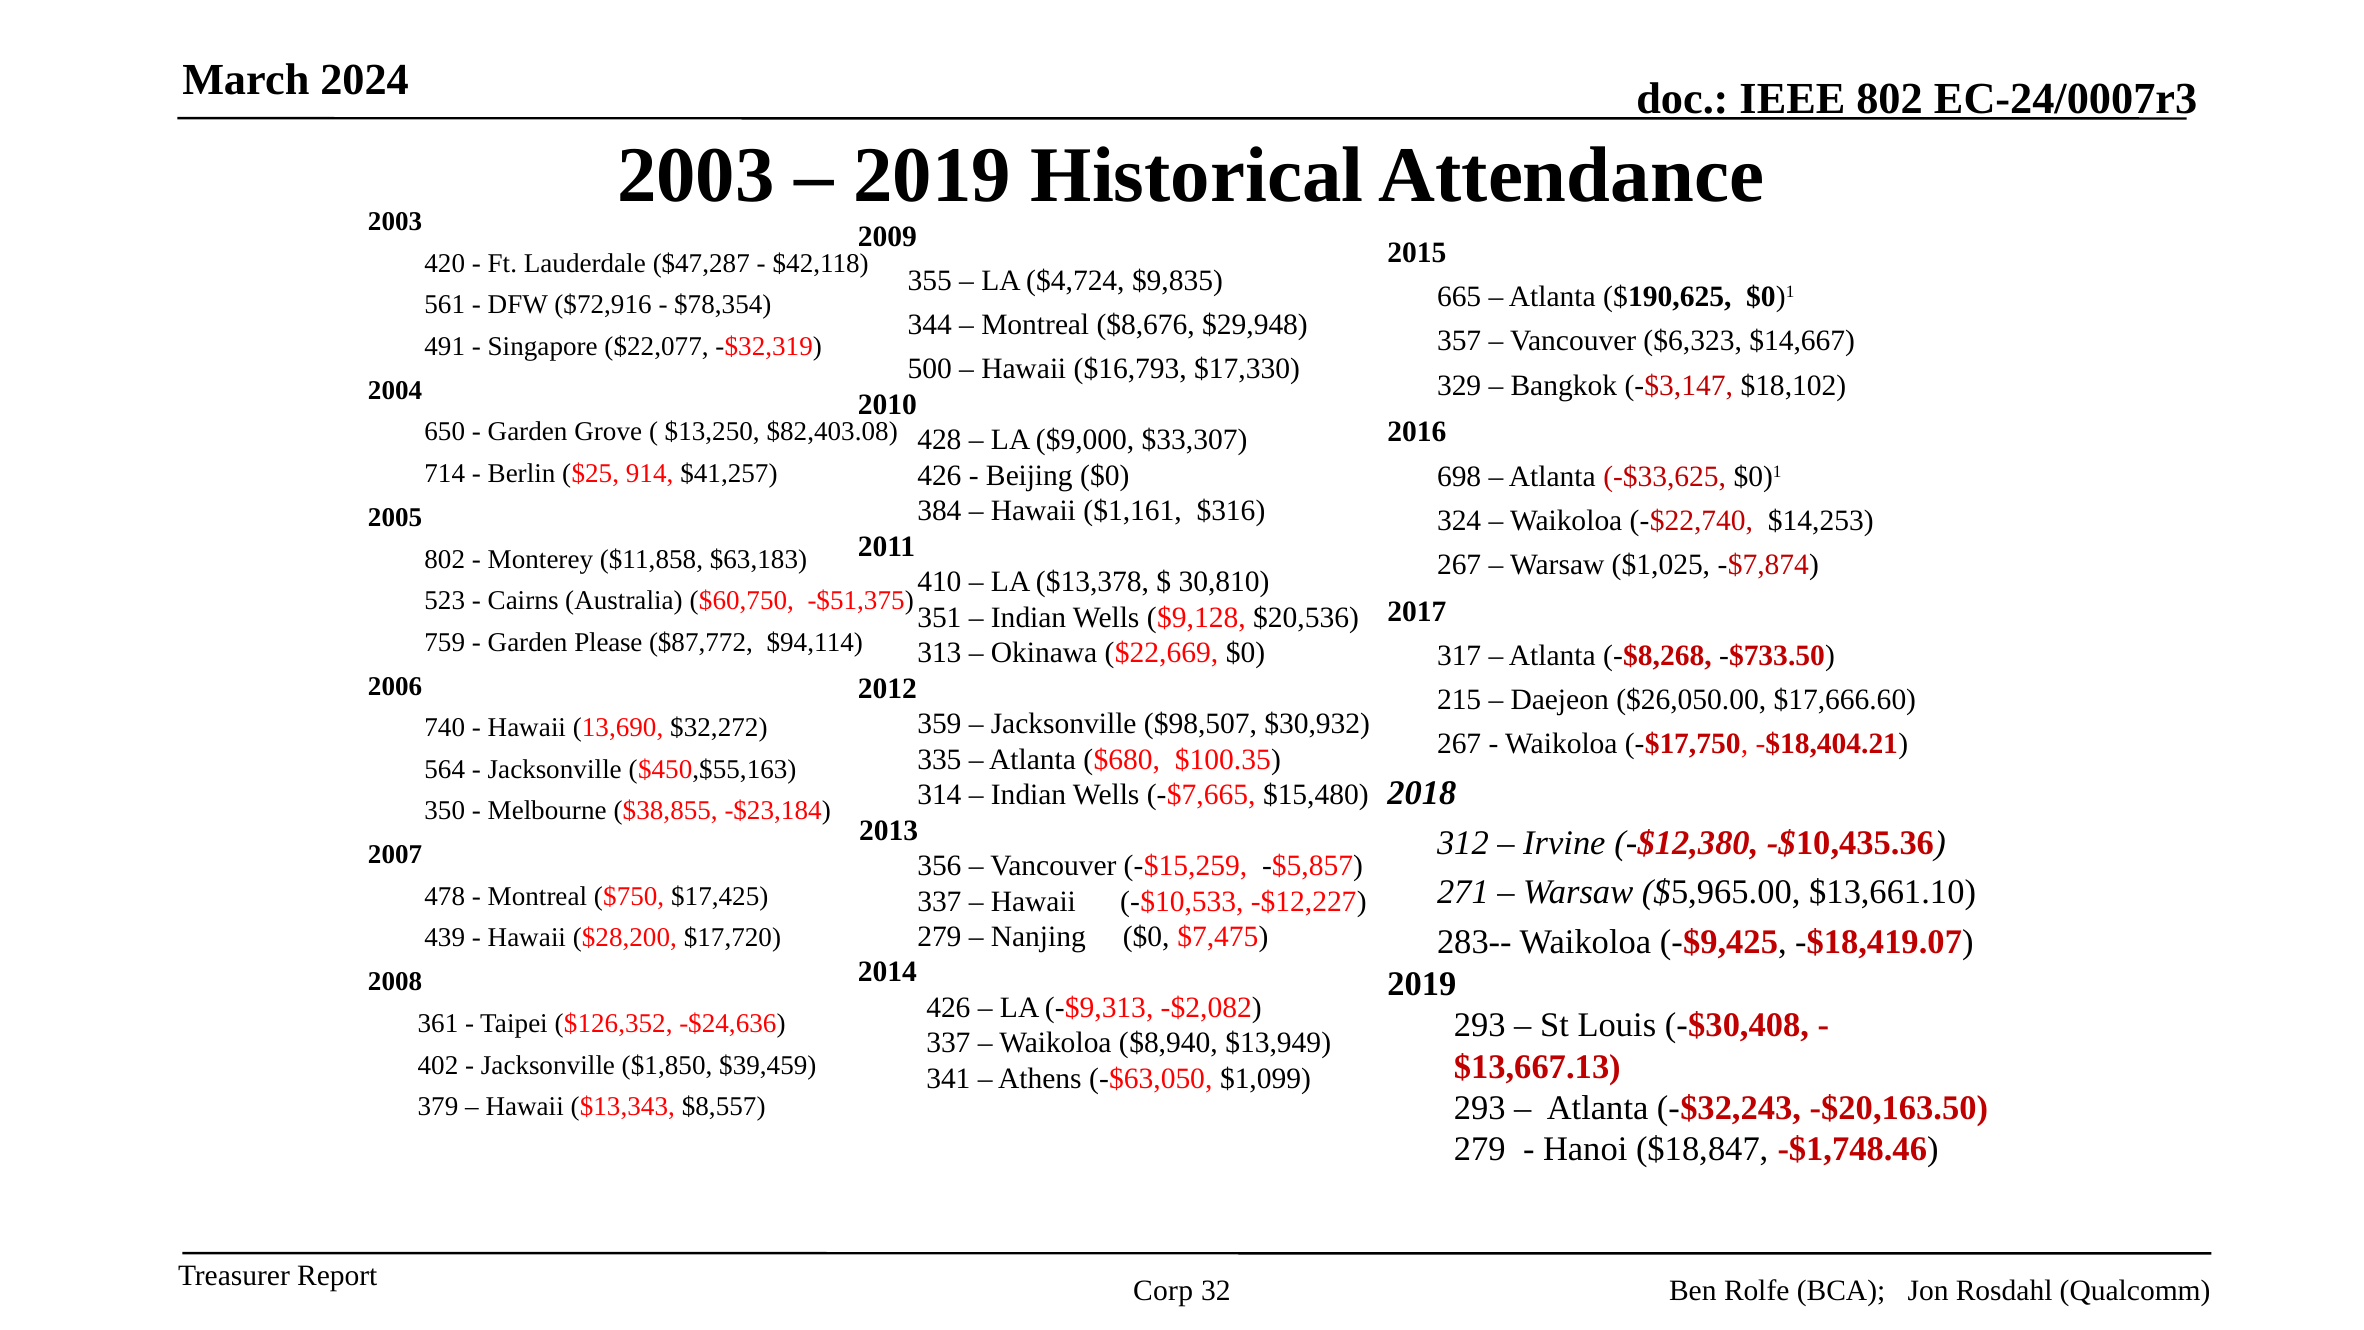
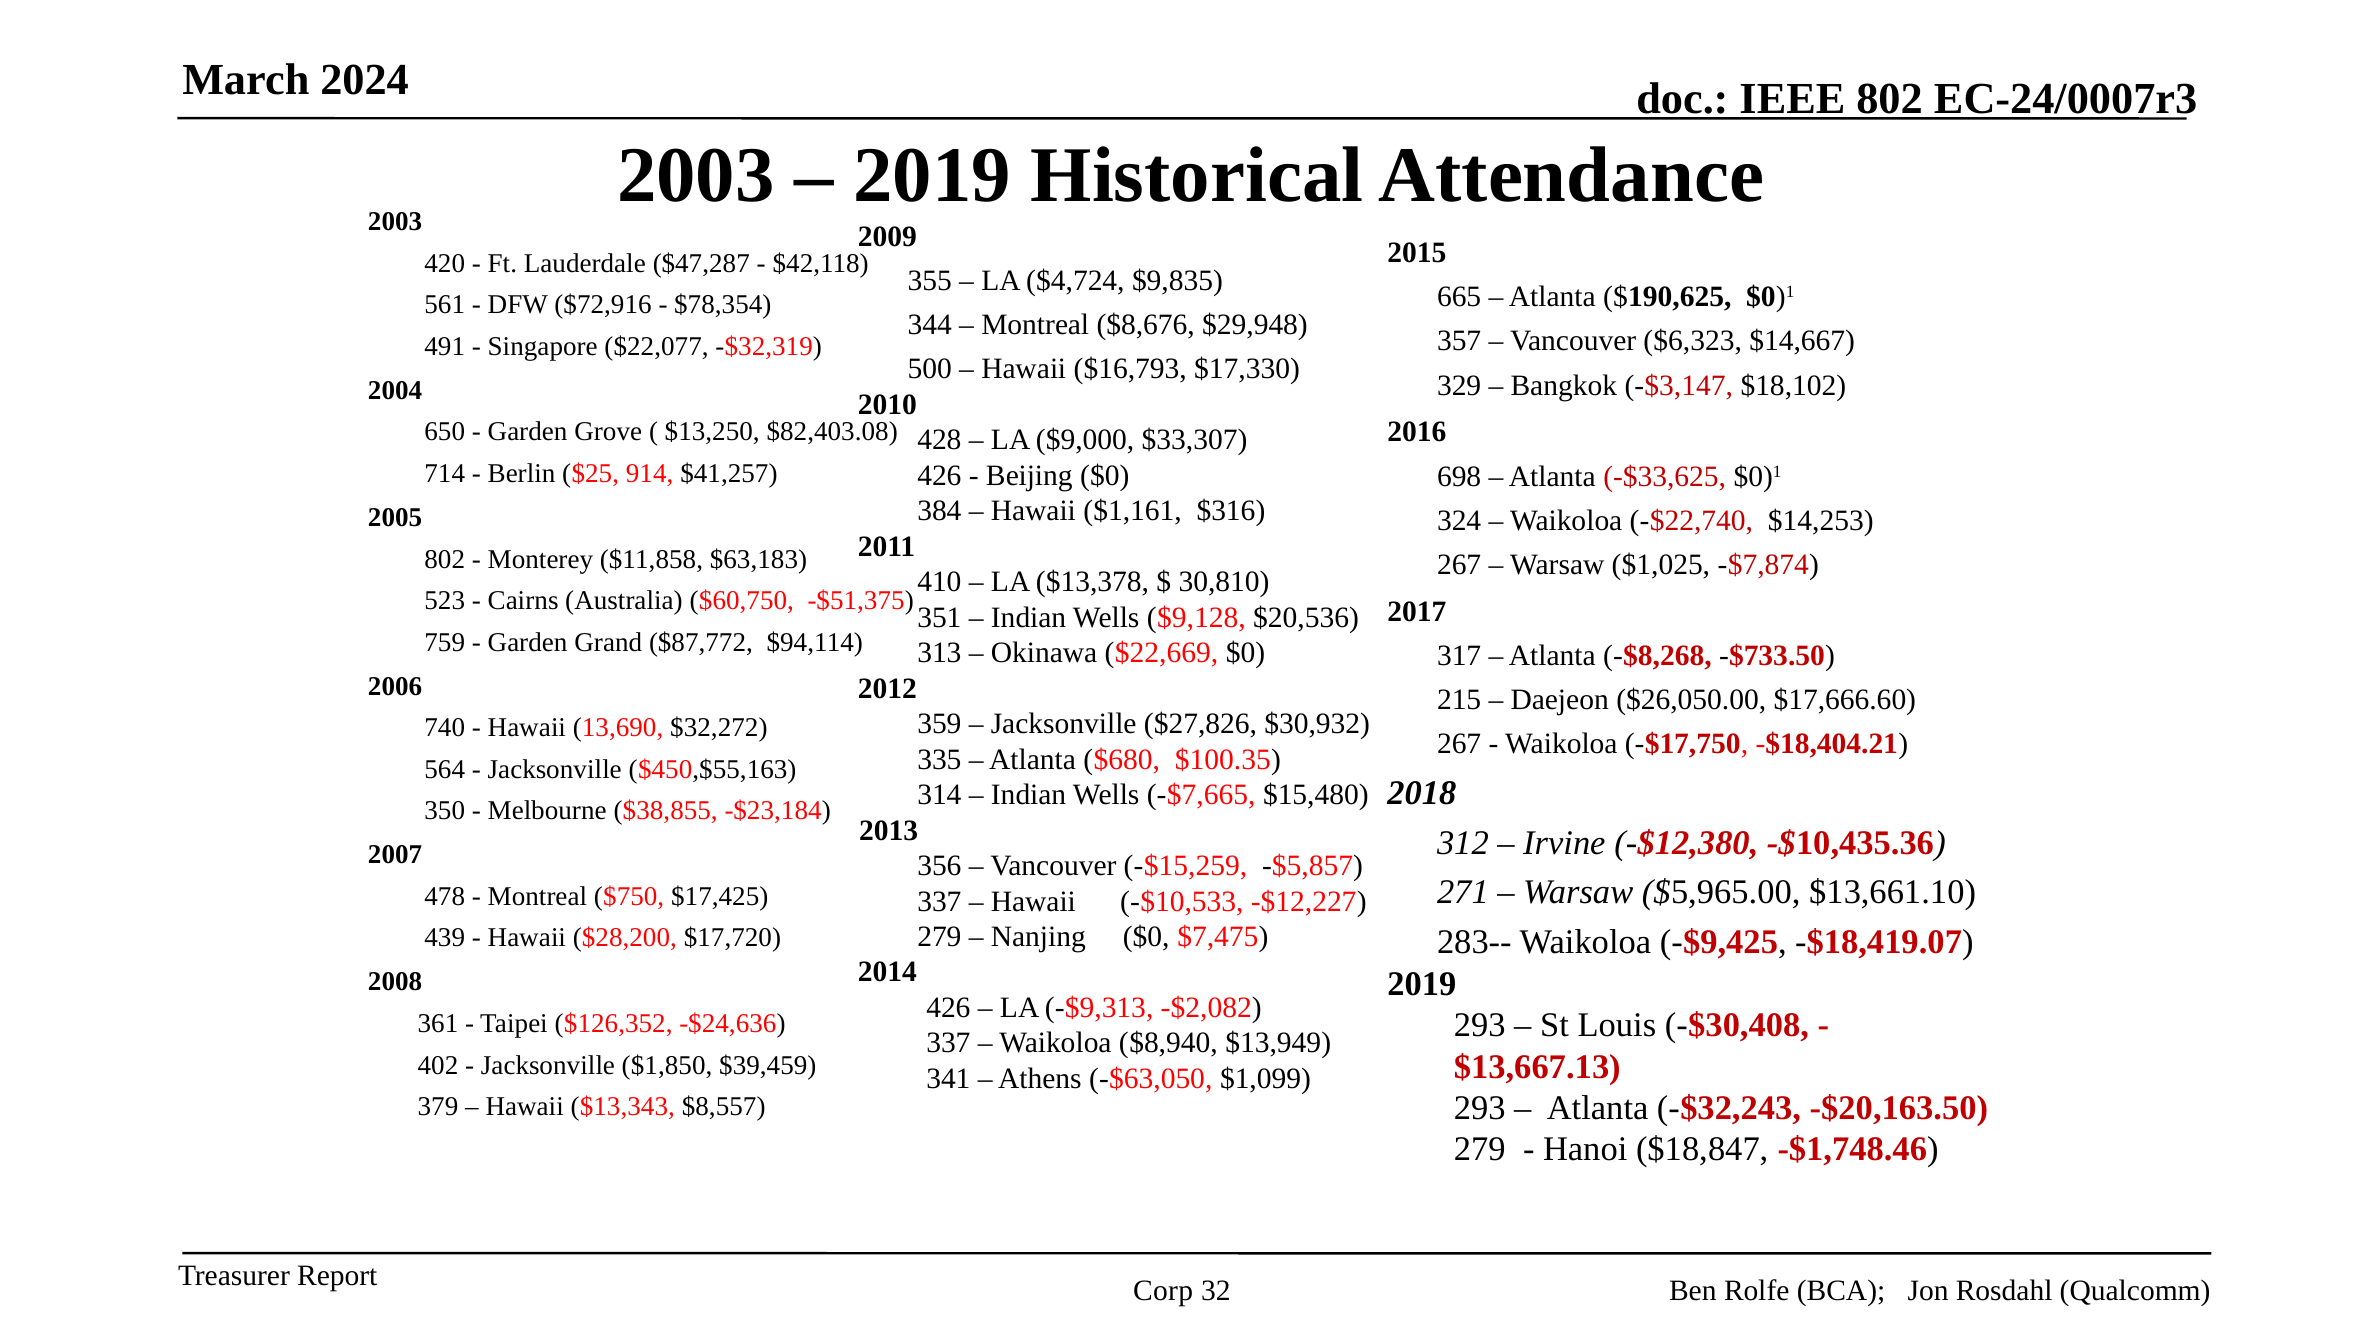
Please: Please -> Grand
$98,507: $98,507 -> $27,826
